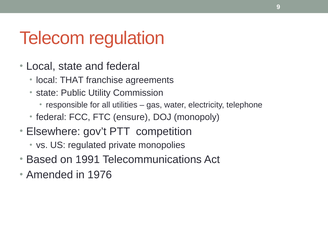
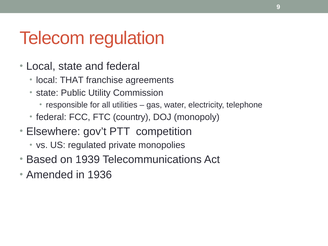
ensure: ensure -> country
1991: 1991 -> 1939
1976: 1976 -> 1936
